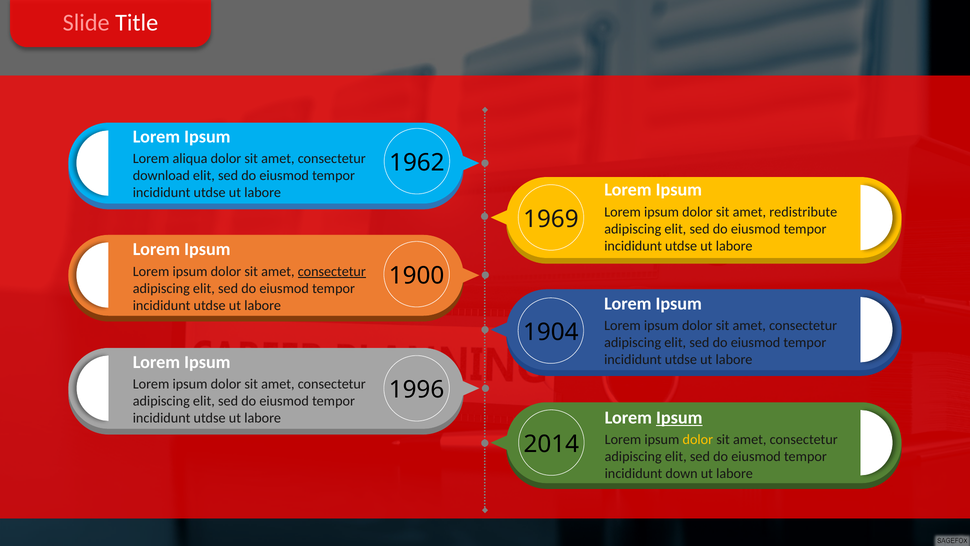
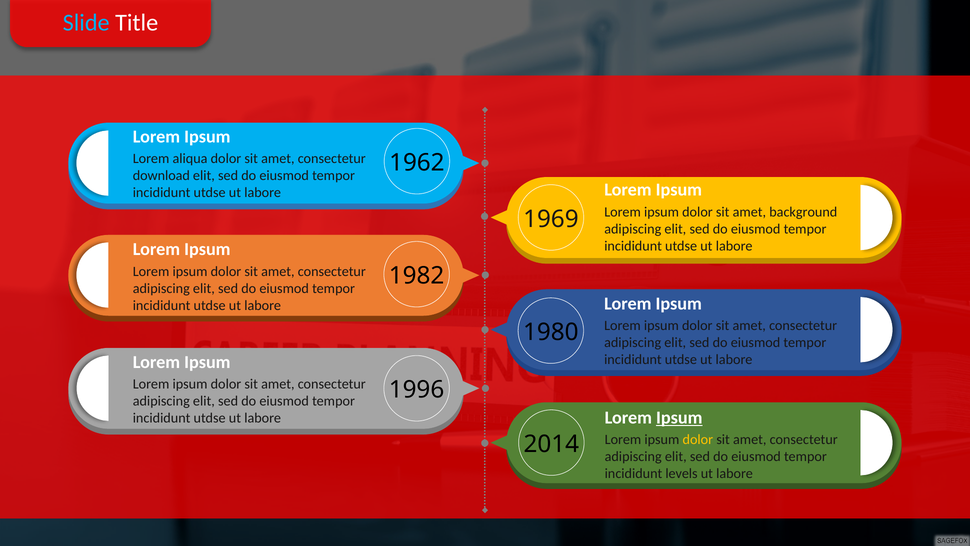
Slide colour: pink -> light blue
redistribute: redistribute -> background
consectetur at (332, 271) underline: present -> none
1900: 1900 -> 1982
1904: 1904 -> 1980
down: down -> levels
